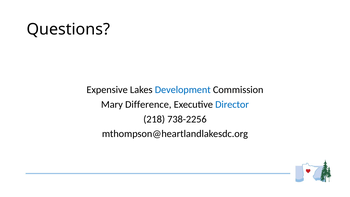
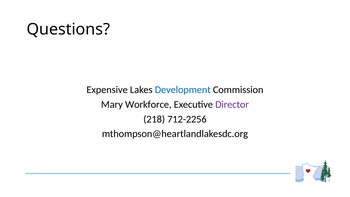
Difference: Difference -> Workforce
Director colour: blue -> purple
738-2256: 738-2256 -> 712-2256
